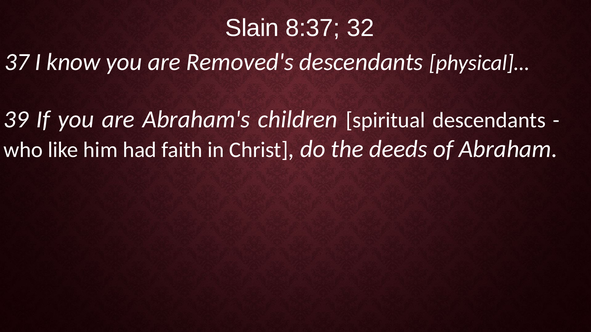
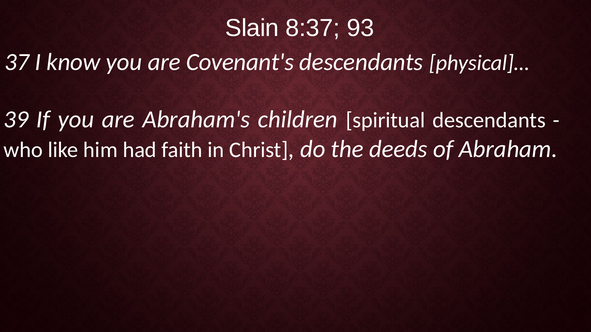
32: 32 -> 93
Removed's: Removed's -> Covenant's
